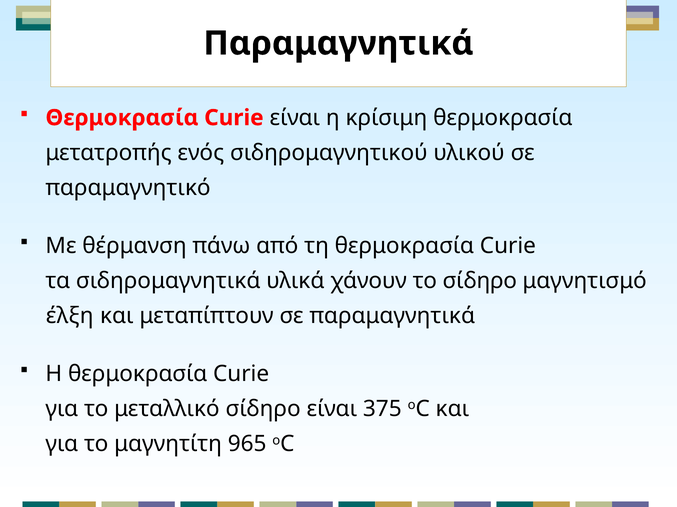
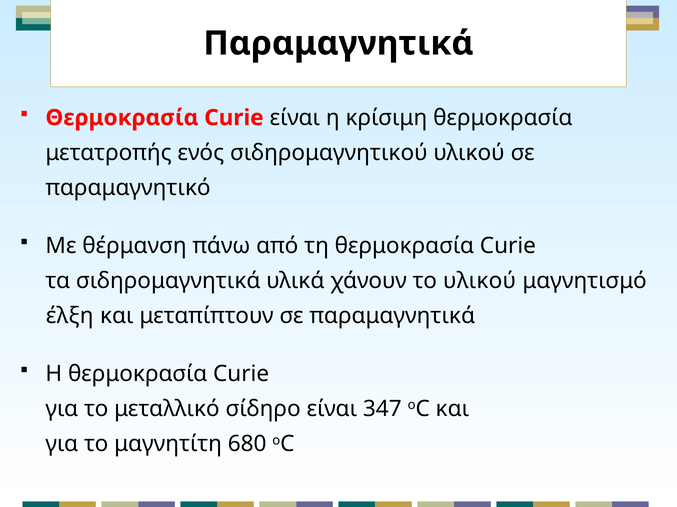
το σίδηρο: σίδηρο -> υλικού
375: 375 -> 347
965: 965 -> 680
